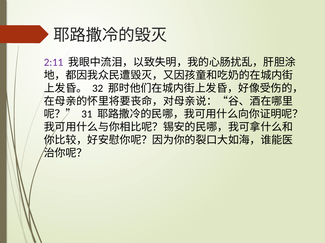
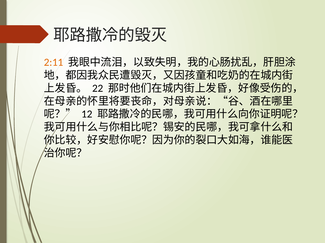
2:11 colour: purple -> orange
32: 32 -> 22
31: 31 -> 12
